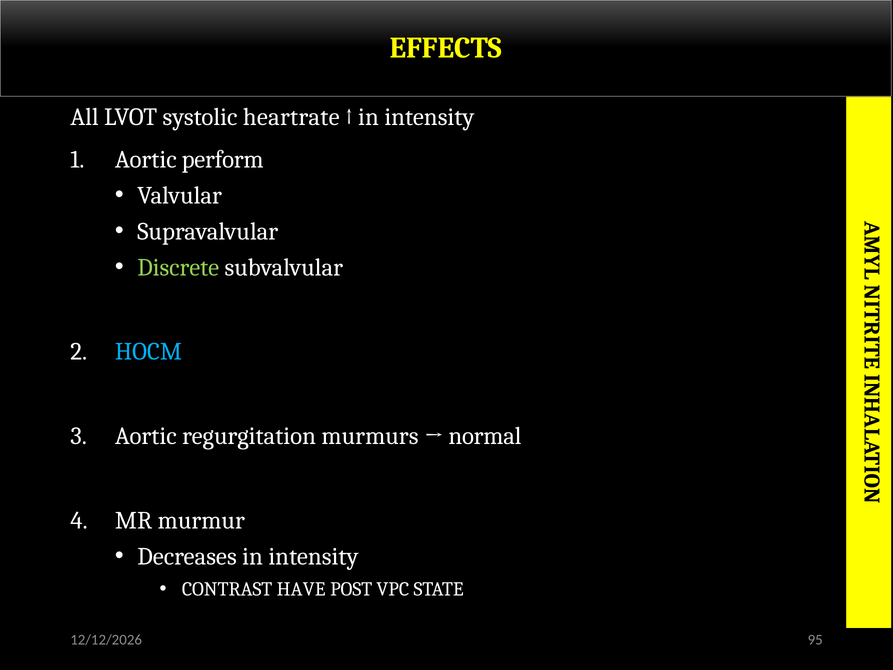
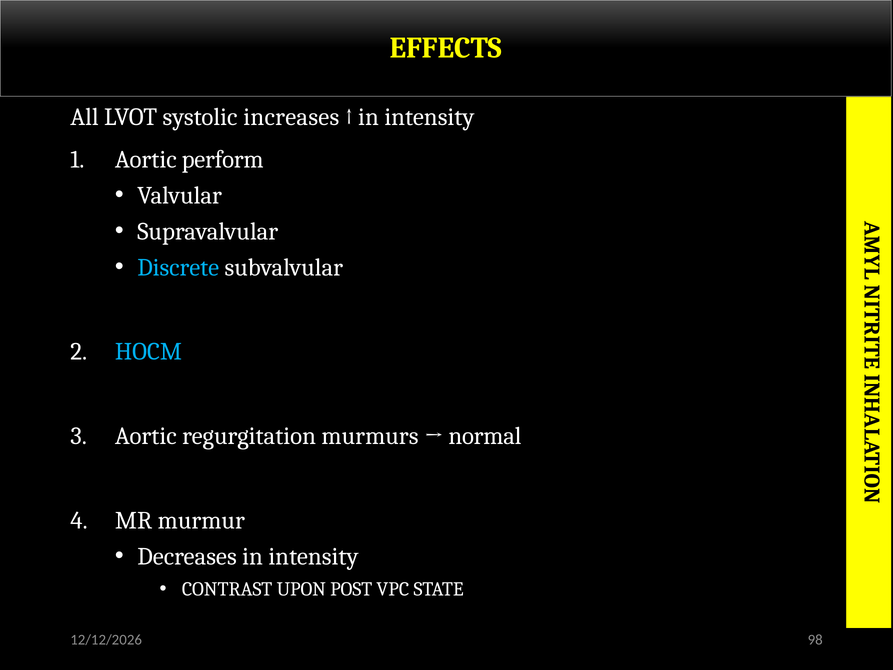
heartrate: heartrate -> increases
Discrete colour: light green -> light blue
HAVE: HAVE -> UPON
95: 95 -> 98
